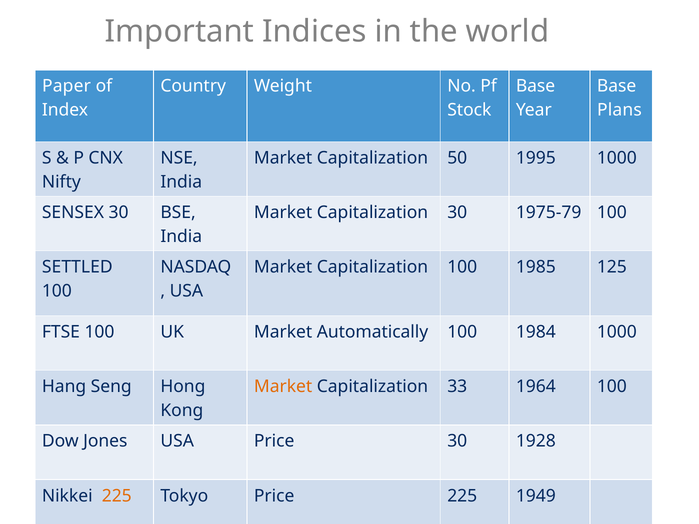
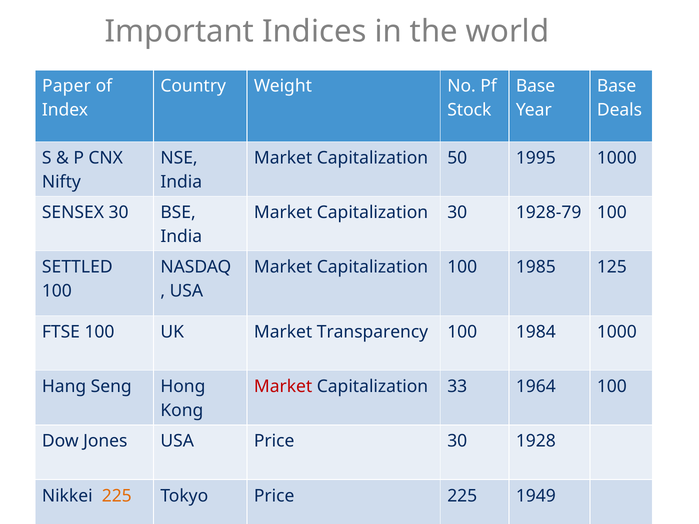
Plans: Plans -> Deals
1975-79: 1975-79 -> 1928-79
Automatically: Automatically -> Transparency
Market at (283, 387) colour: orange -> red
